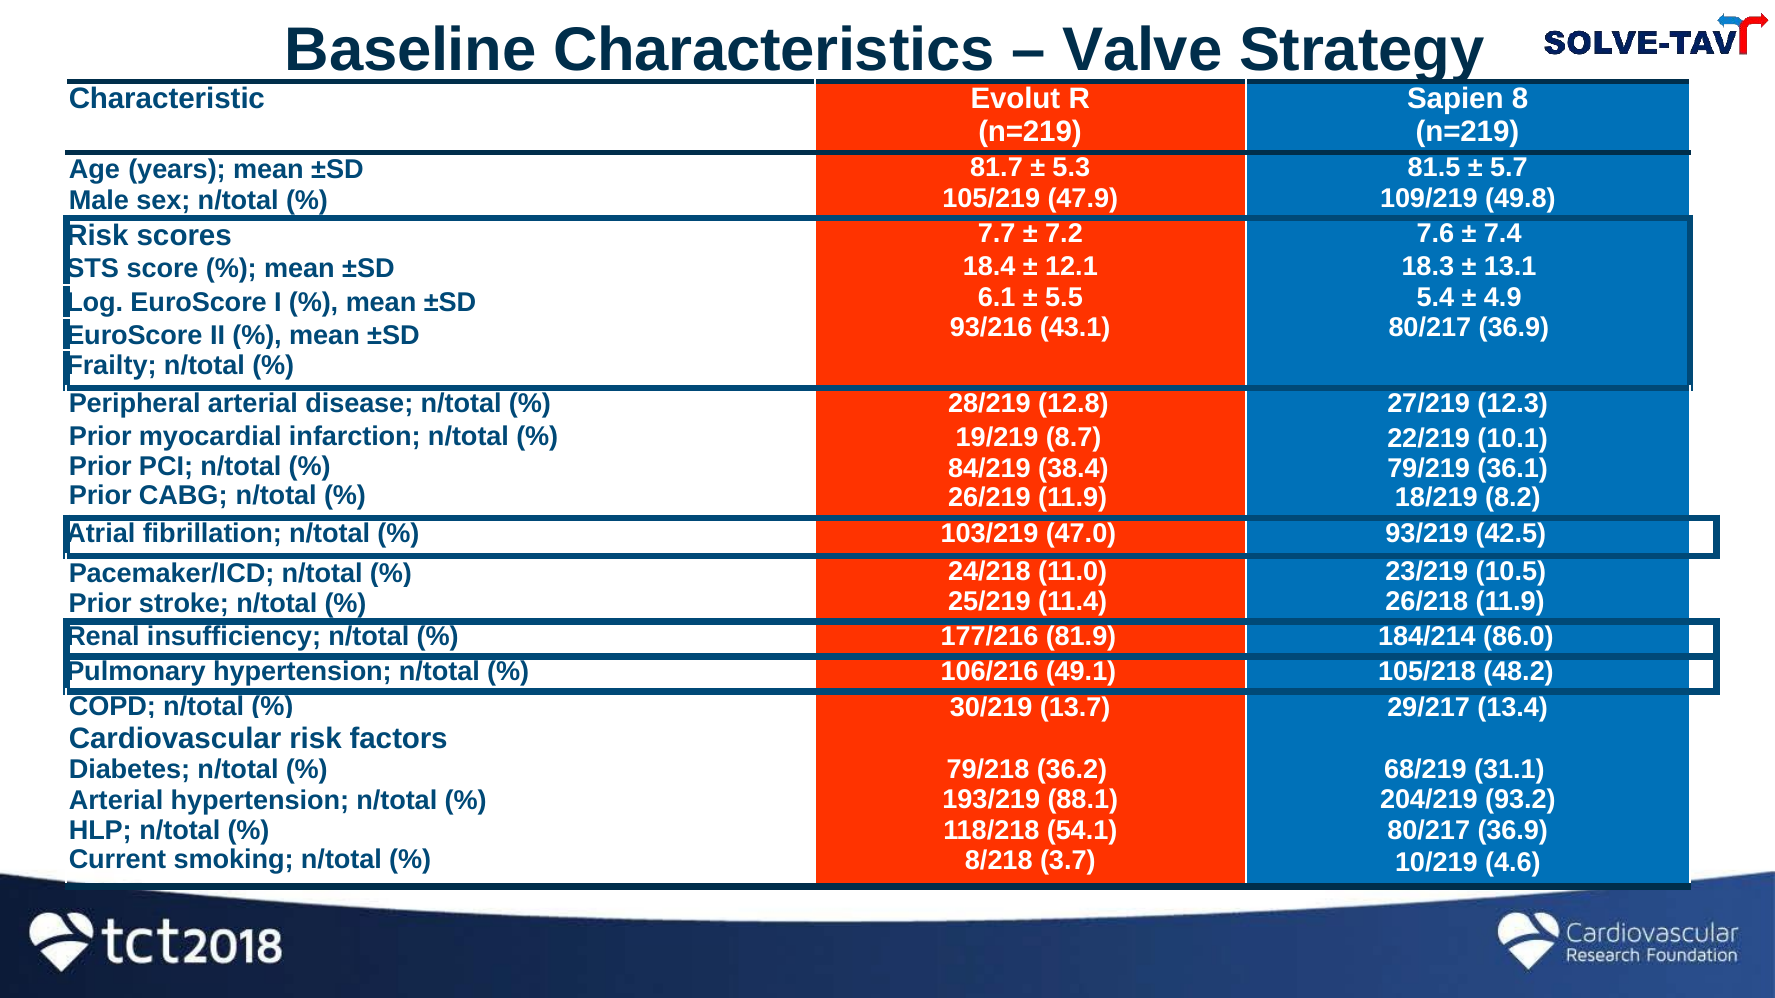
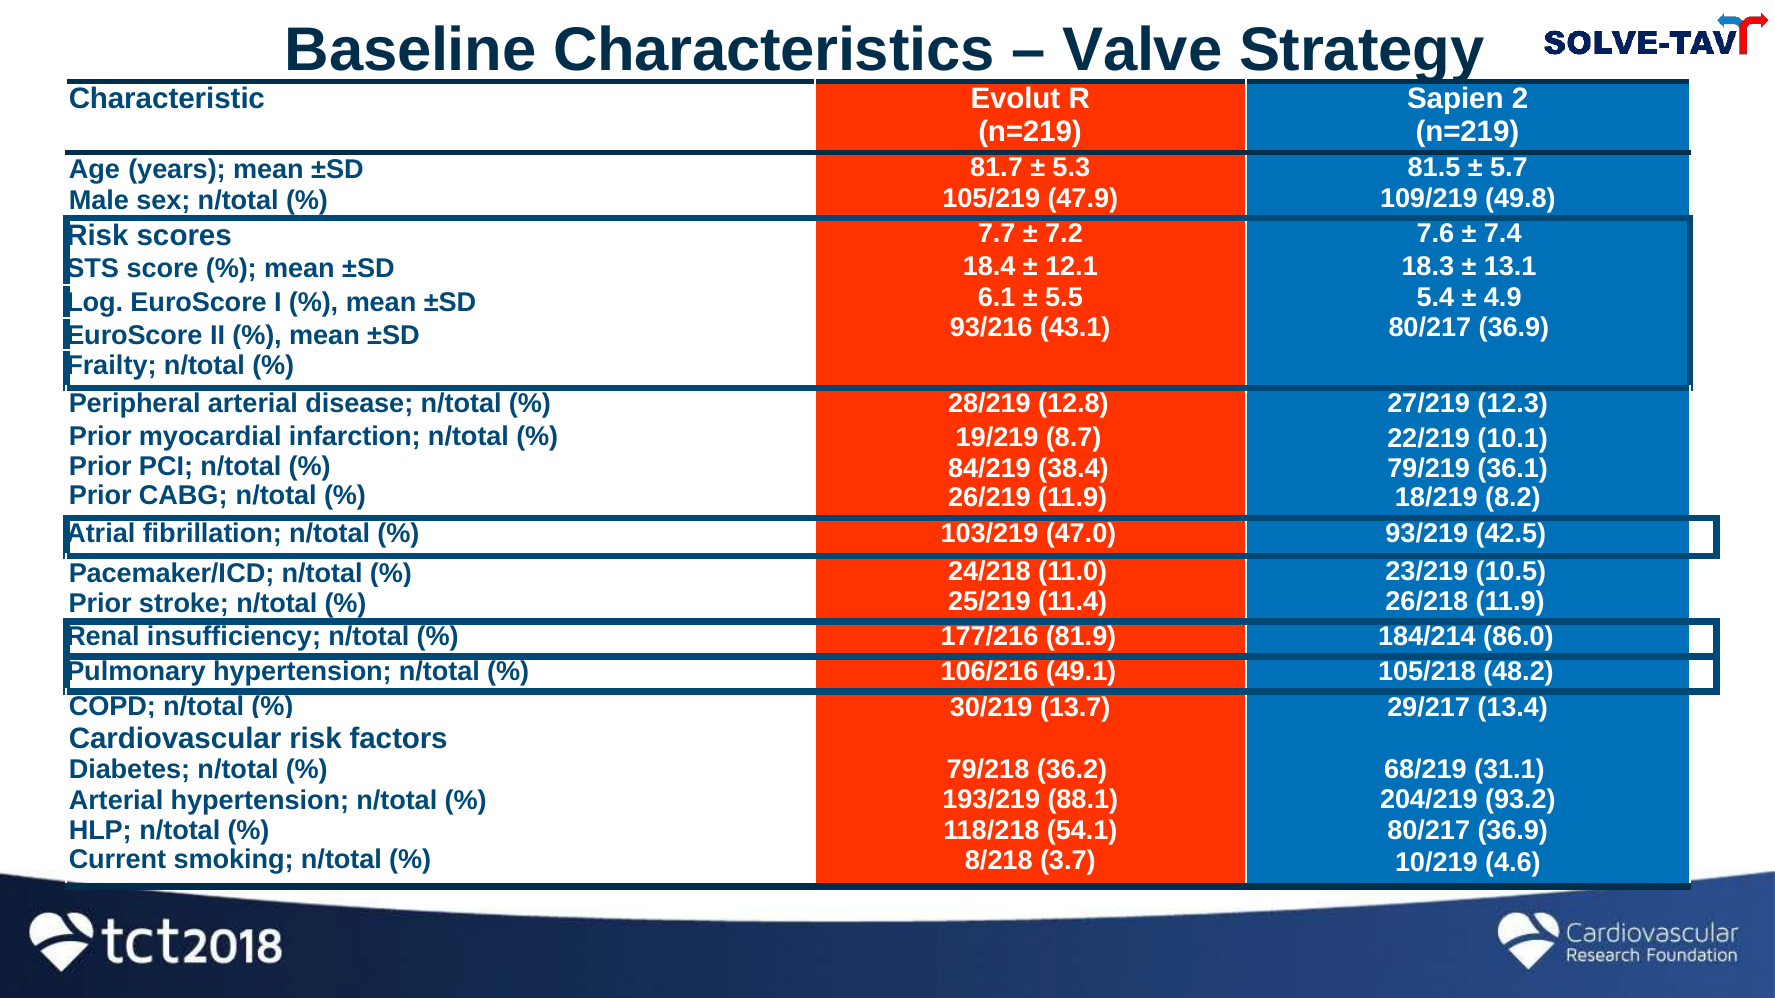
8: 8 -> 2
